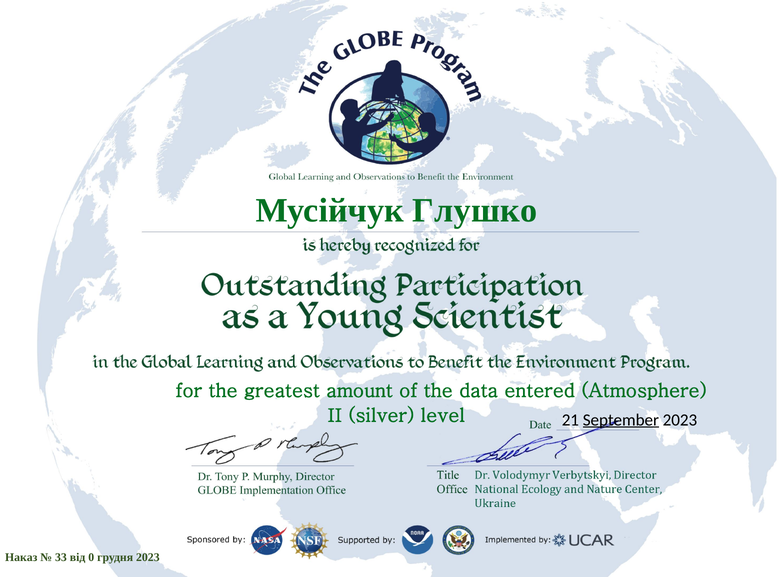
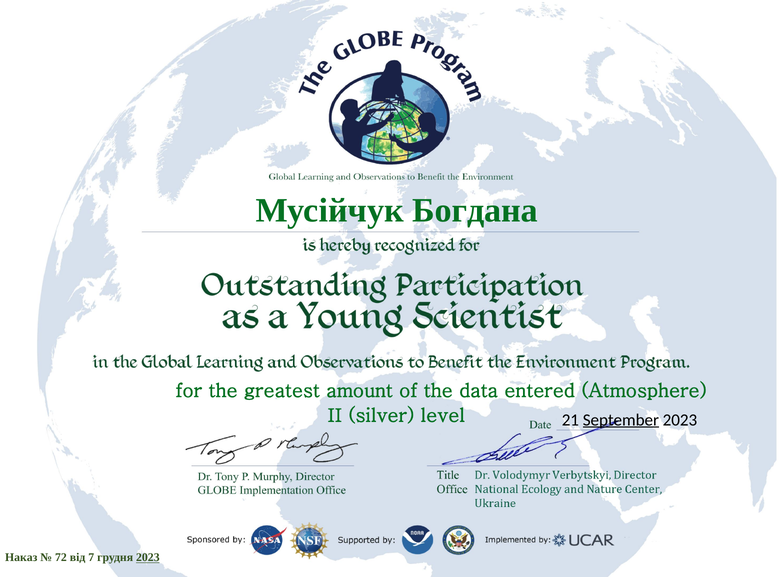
Глушко: Глушко -> Богдана
33: 33 -> 72
0: 0 -> 7
2023 at (148, 557) underline: none -> present
